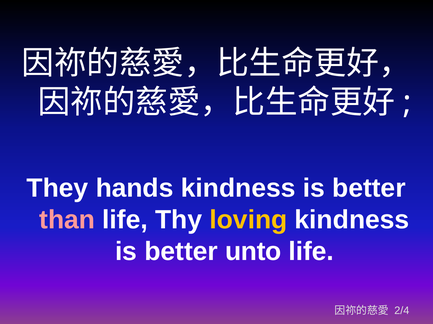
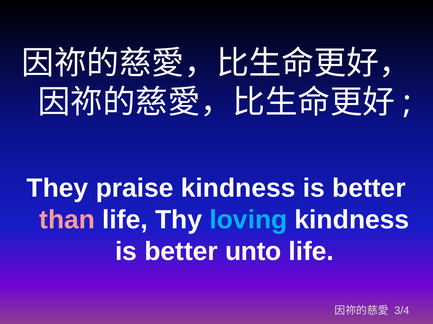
hands: hands -> praise
loving colour: yellow -> light blue
2/4: 2/4 -> 3/4
